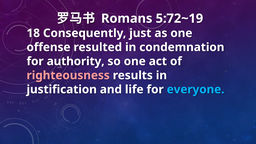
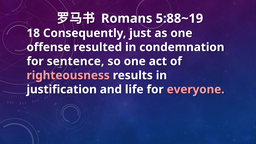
5:72~19: 5:72~19 -> 5:88~19
authority: authority -> sentence
everyone colour: light blue -> pink
